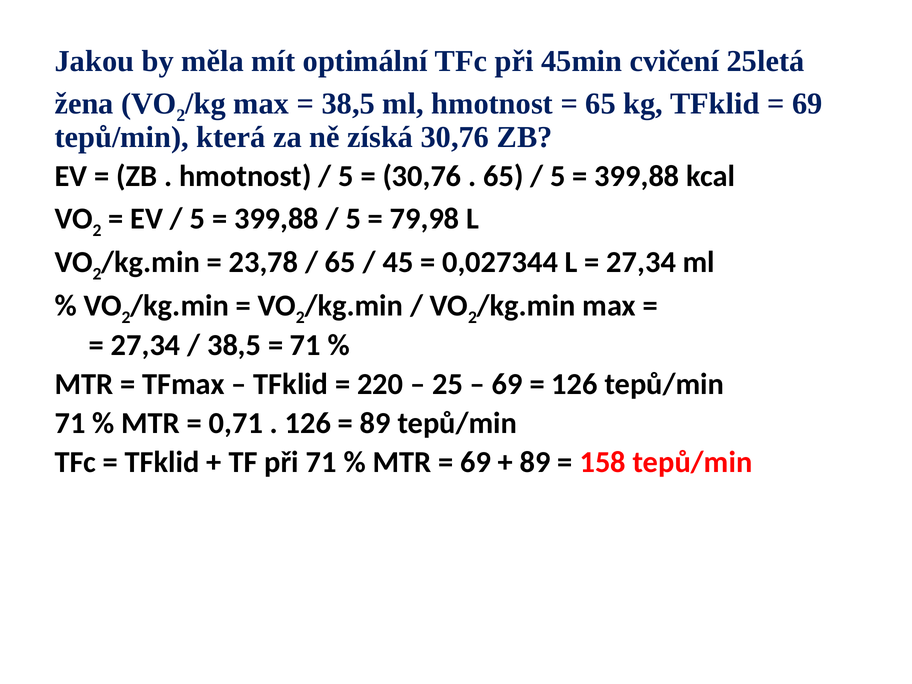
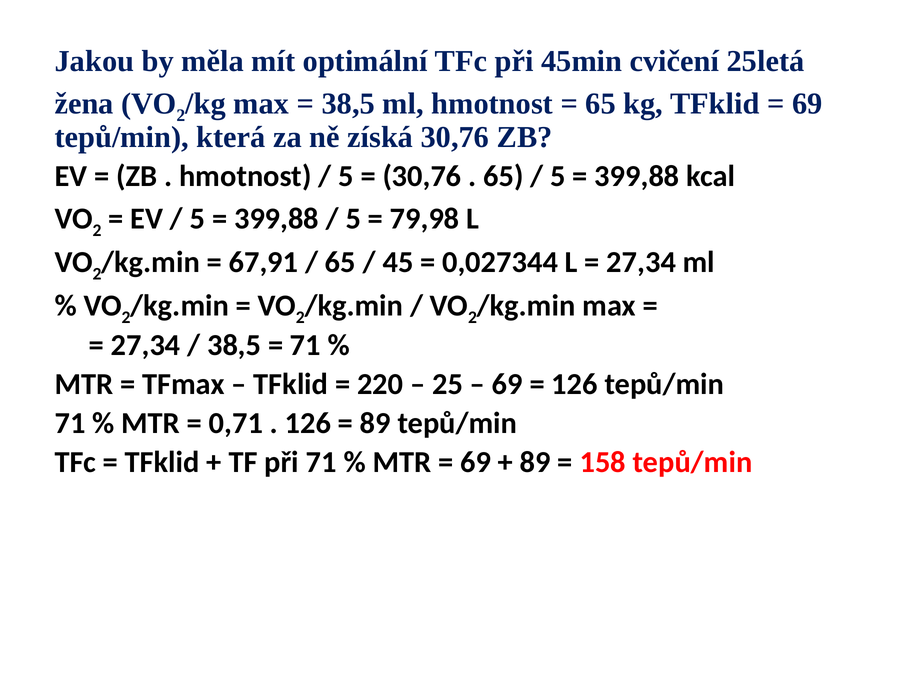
23,78: 23,78 -> 67,91
